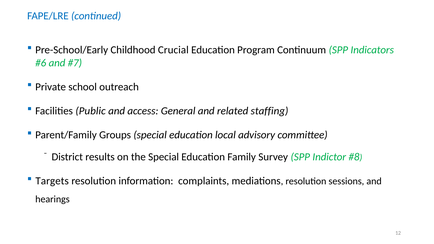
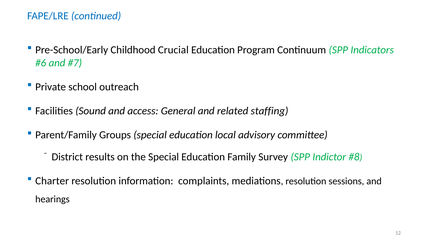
Public: Public -> Sound
Targets: Targets -> Charter
